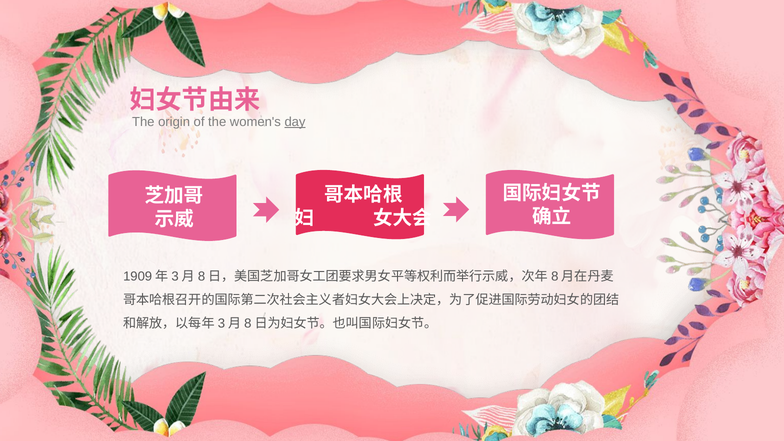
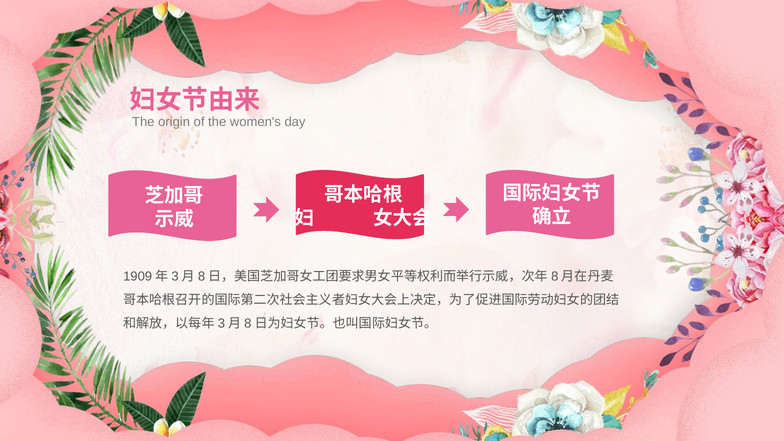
day underline: present -> none
